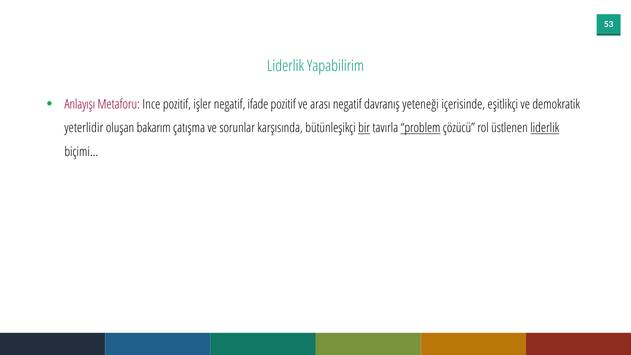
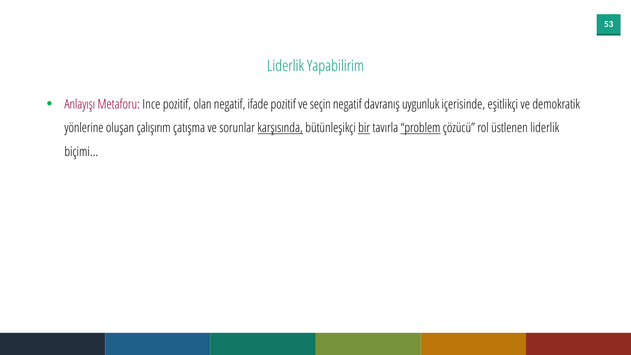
işler: işler -> olan
arası: arası -> seçin
yeteneği: yeteneği -> uygunluk
yeterlidir: yeterlidir -> yönlerine
bakarım: bakarım -> çalışırım
karşısında underline: none -> present
liderlik at (545, 128) underline: present -> none
